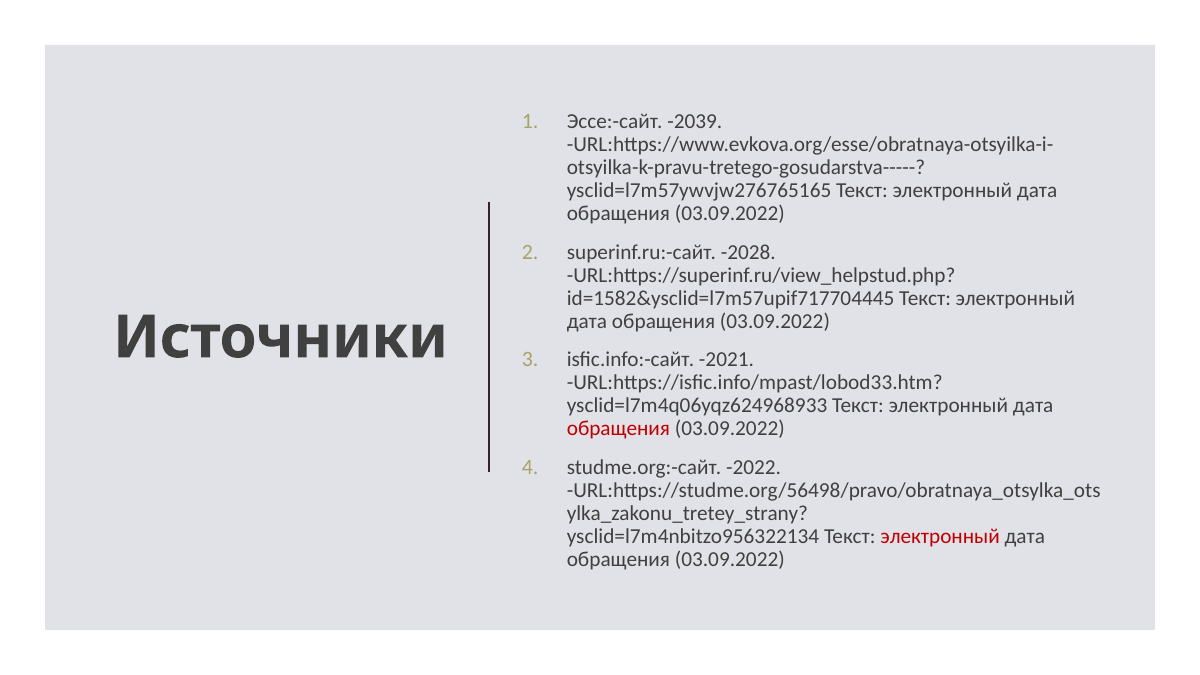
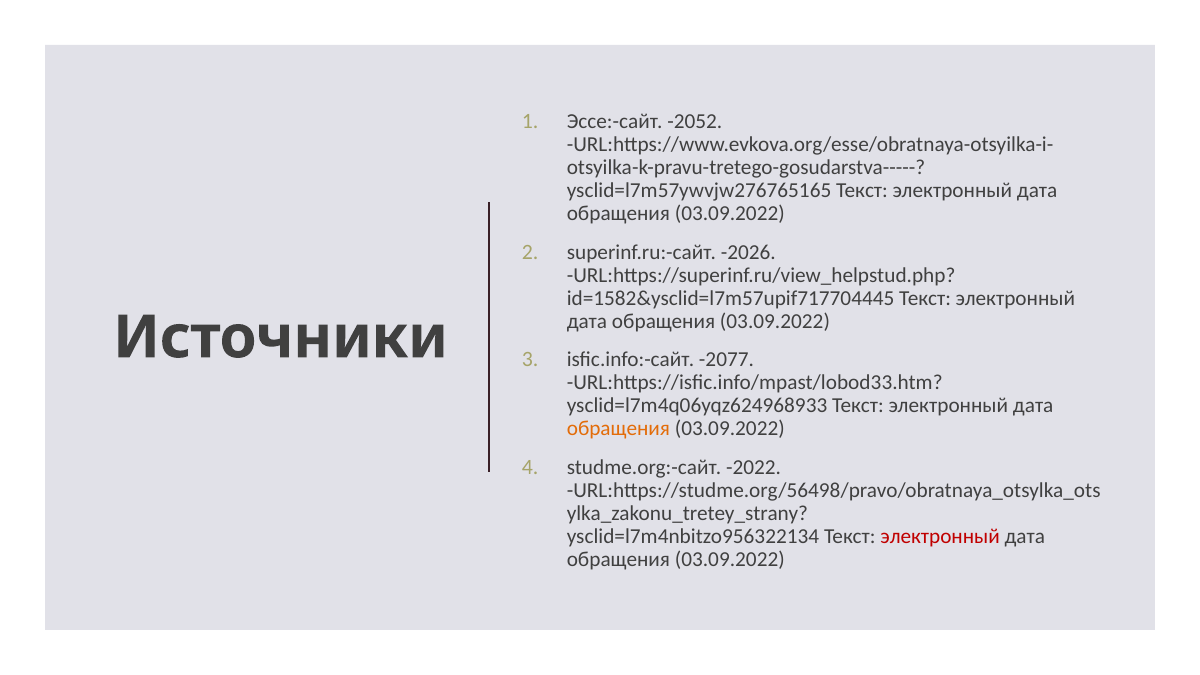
-2039: -2039 -> -2052
-2028: -2028 -> -2026
-2021: -2021 -> -2077
обращения at (618, 429) colour: red -> orange
